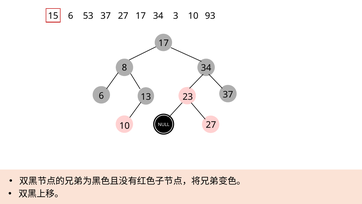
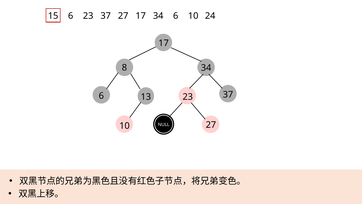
6 53: 53 -> 23
34 3: 3 -> 6
93: 93 -> 24
